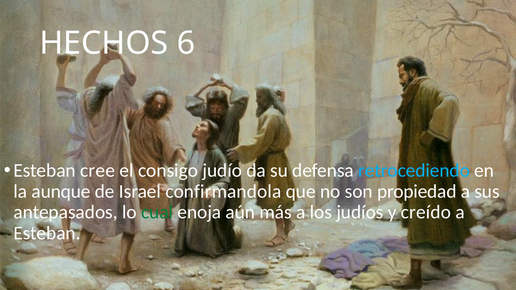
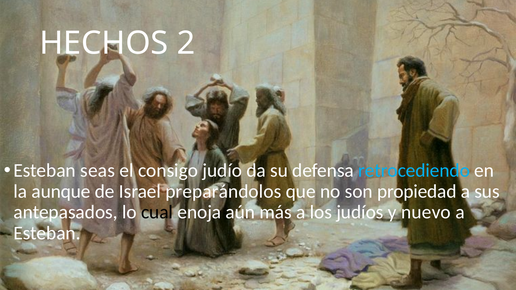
6: 6 -> 2
cree: cree -> seas
confirmandola: confirmandola -> preparándolos
cual colour: green -> black
creído: creído -> nuevo
